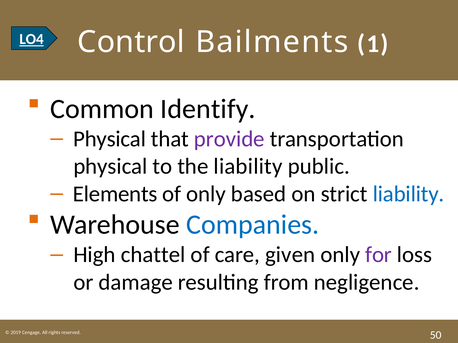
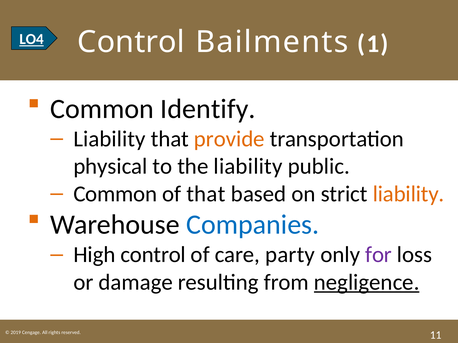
Physical at (110, 139): Physical -> Liability
provide colour: purple -> orange
Elements at (115, 194): Elements -> Common
of only: only -> that
liability at (409, 194) colour: blue -> orange
High chattel: chattel -> control
given: given -> party
negligence underline: none -> present
50: 50 -> 11
